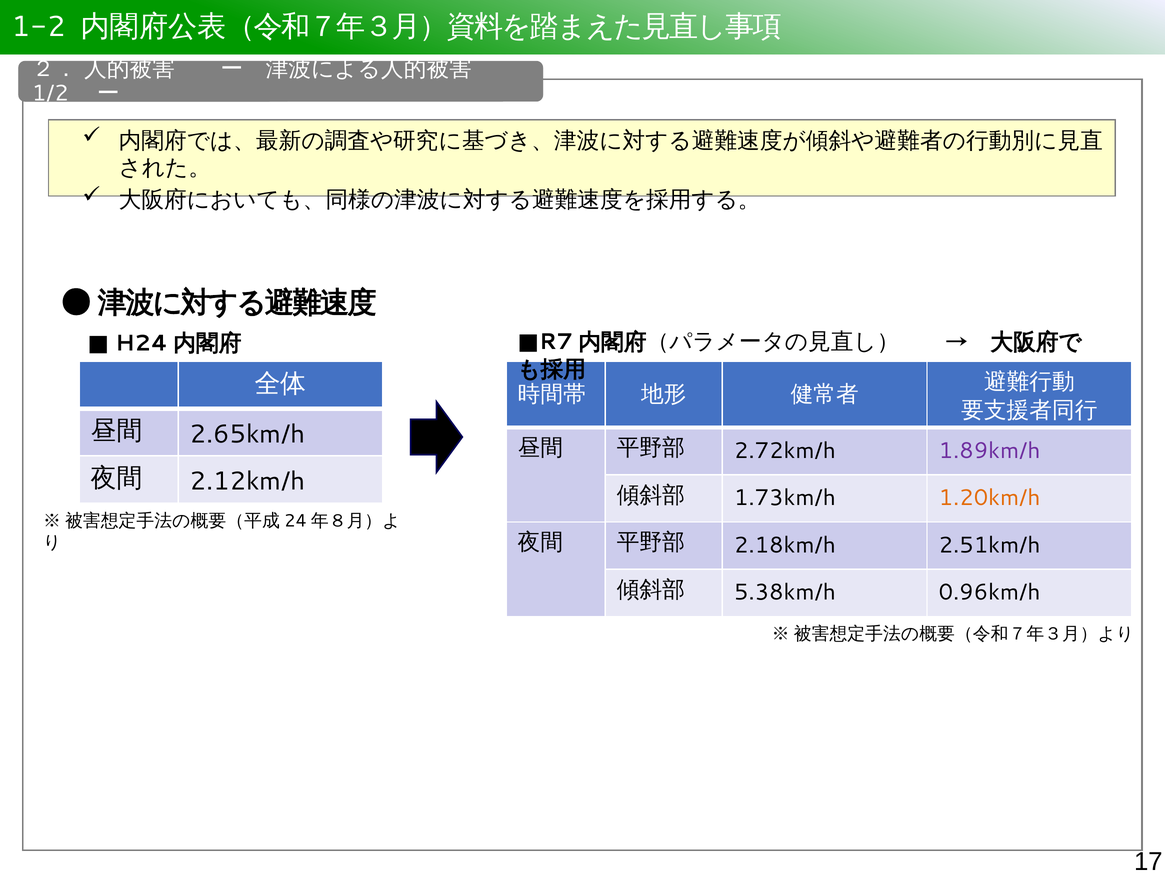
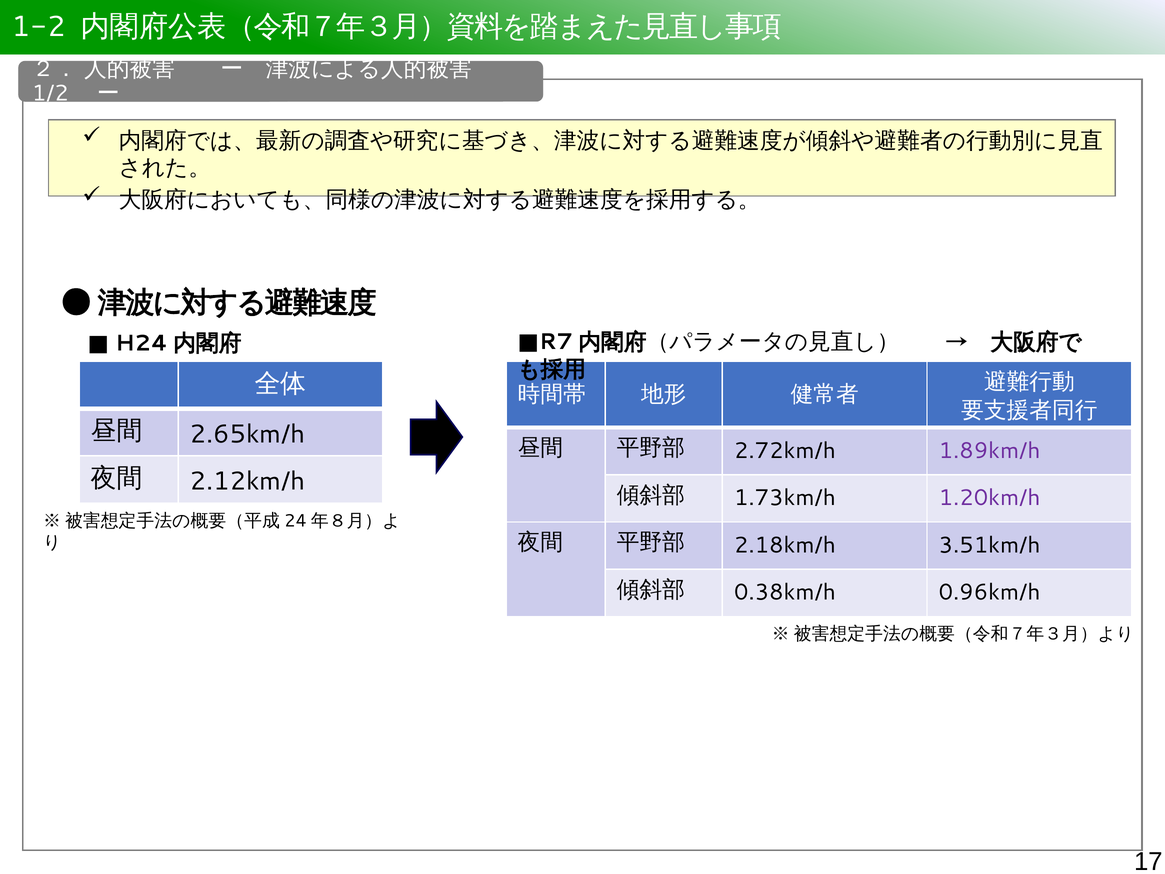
1.20km/h colour: orange -> purple
2.51km/h: 2.51km/h -> 3.51km/h
5.38km/h: 5.38km/h -> 0.38km/h
